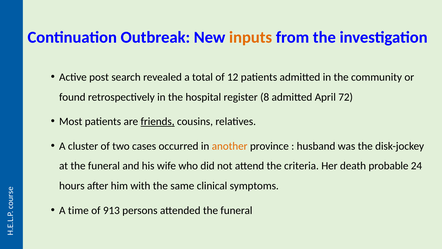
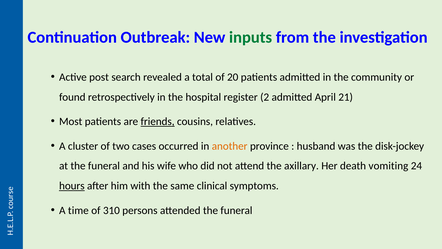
inputs colour: orange -> green
12: 12 -> 20
8: 8 -> 2
72: 72 -> 21
criteria: criteria -> axillary
probable: probable -> vomiting
hours underline: none -> present
913: 913 -> 310
